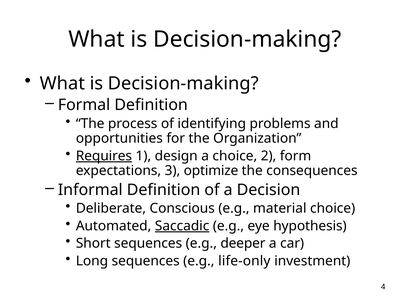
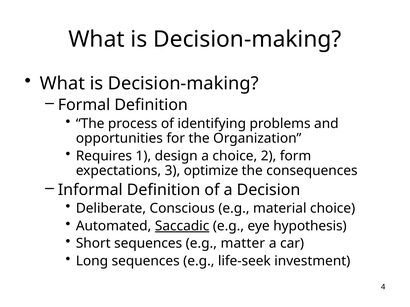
Requires underline: present -> none
deeper: deeper -> matter
life-only: life-only -> life-seek
